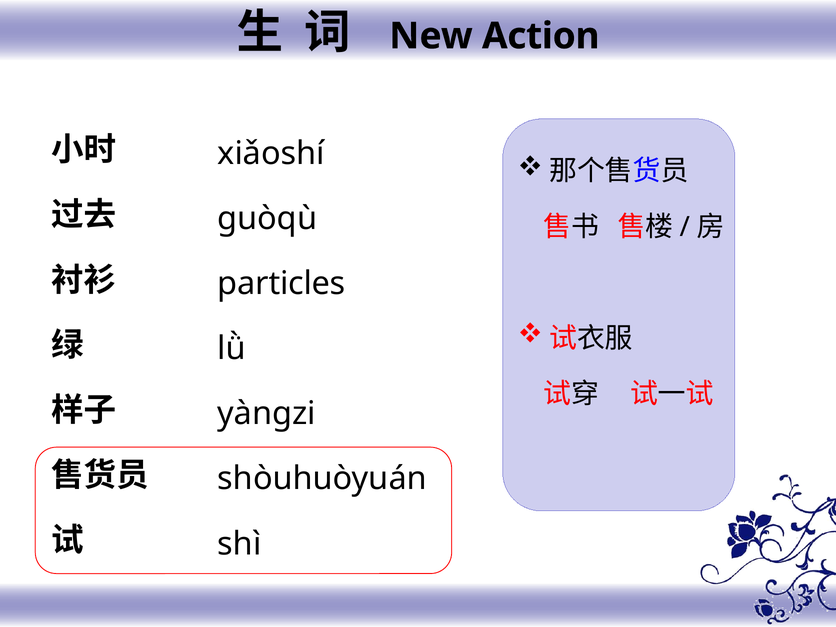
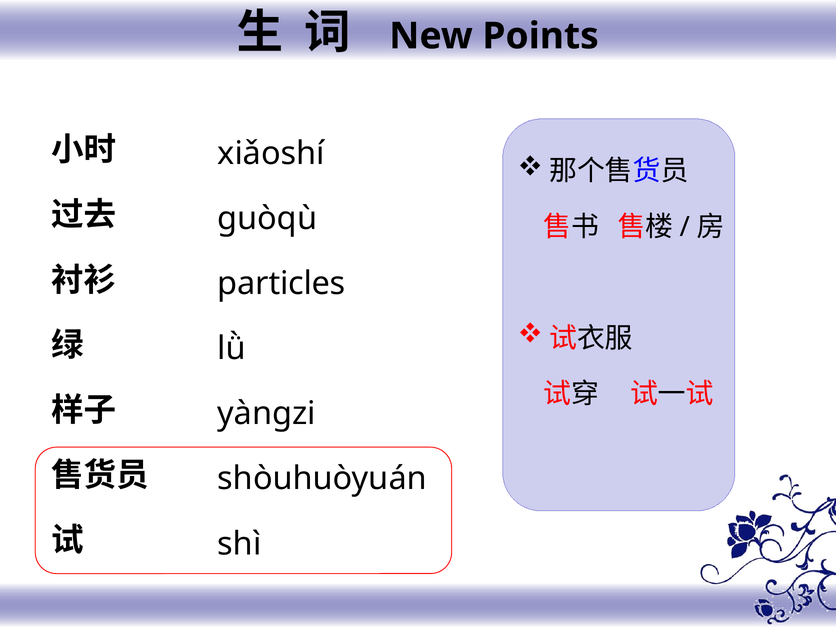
Action: Action -> Points
